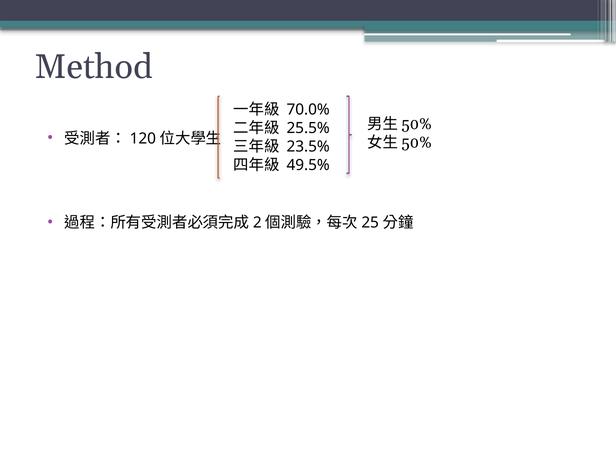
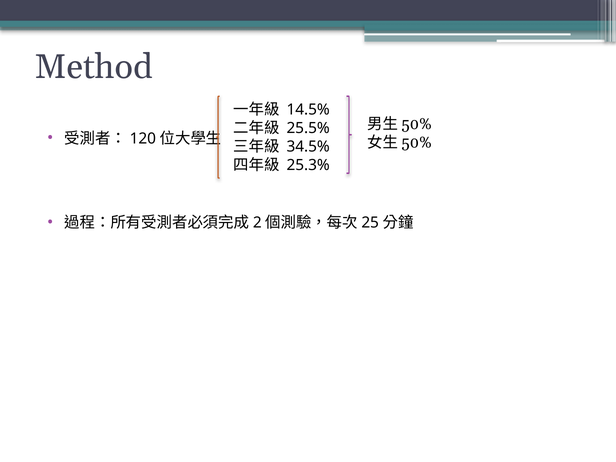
70.0%: 70.0% -> 14.5%
23.5%: 23.5% -> 34.5%
49.5%: 49.5% -> 25.3%
